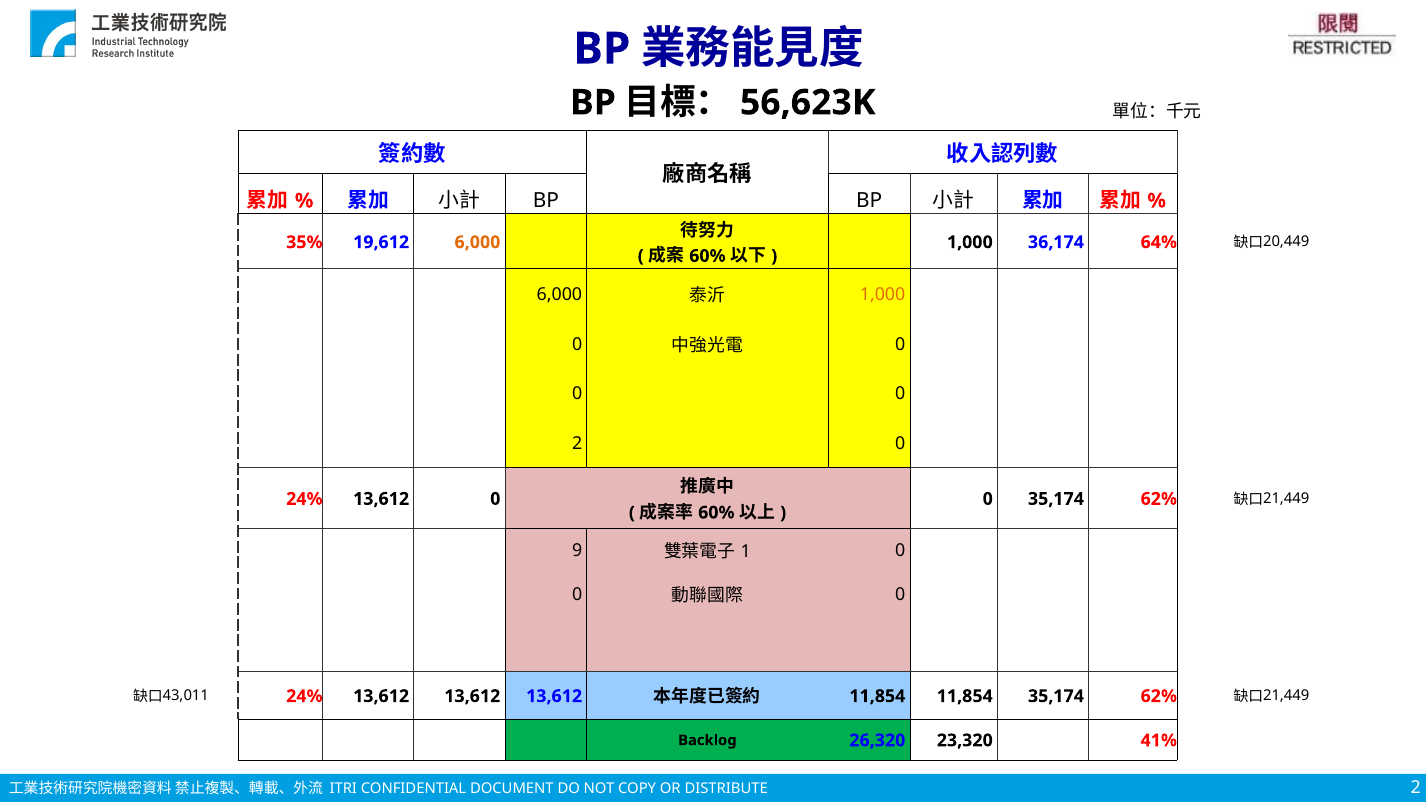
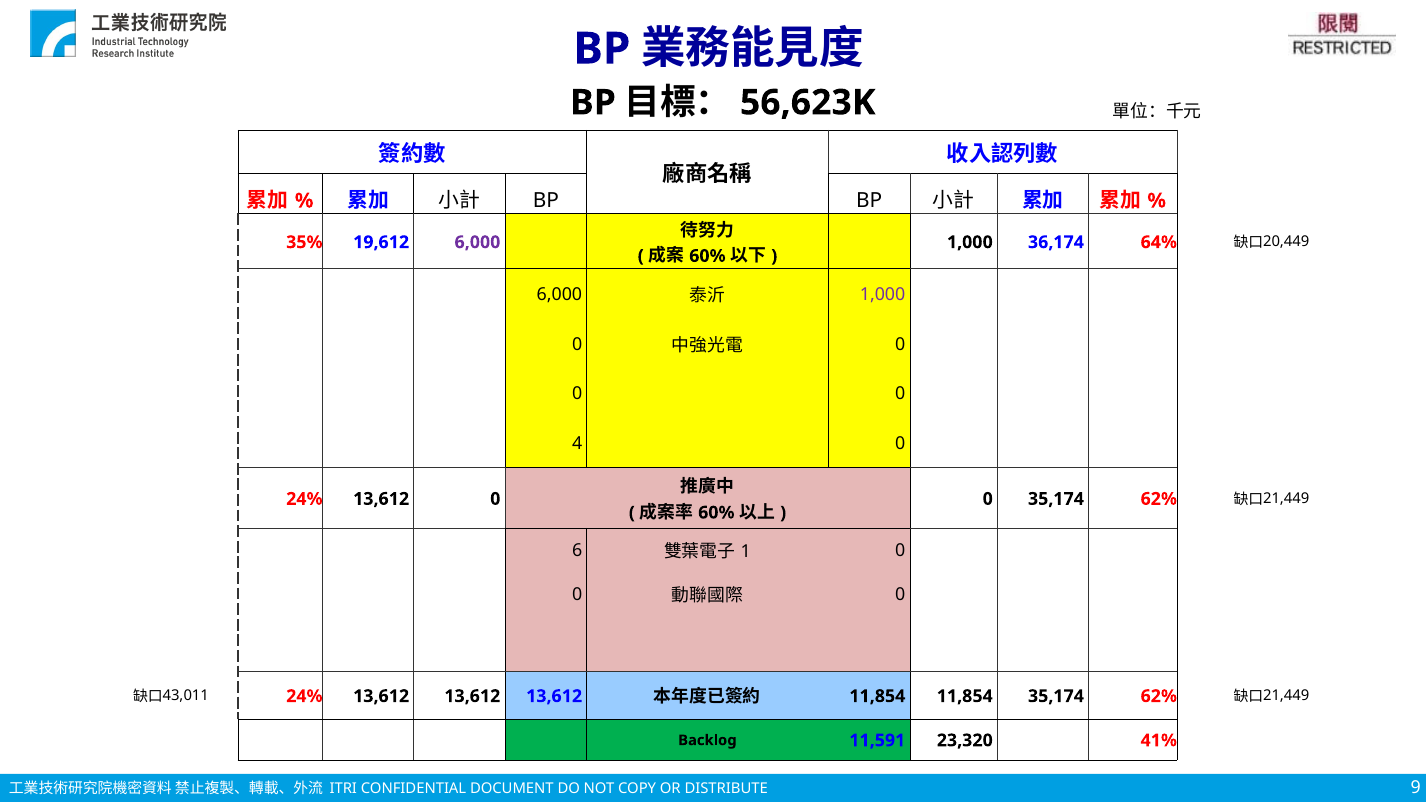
6,000 at (477, 242) colour: orange -> purple
1,000 at (883, 295) colour: orange -> purple
0 2: 2 -> 4
9: 9 -> 6
26,320: 26,320 -> 11,591
2 at (1416, 788): 2 -> 9
